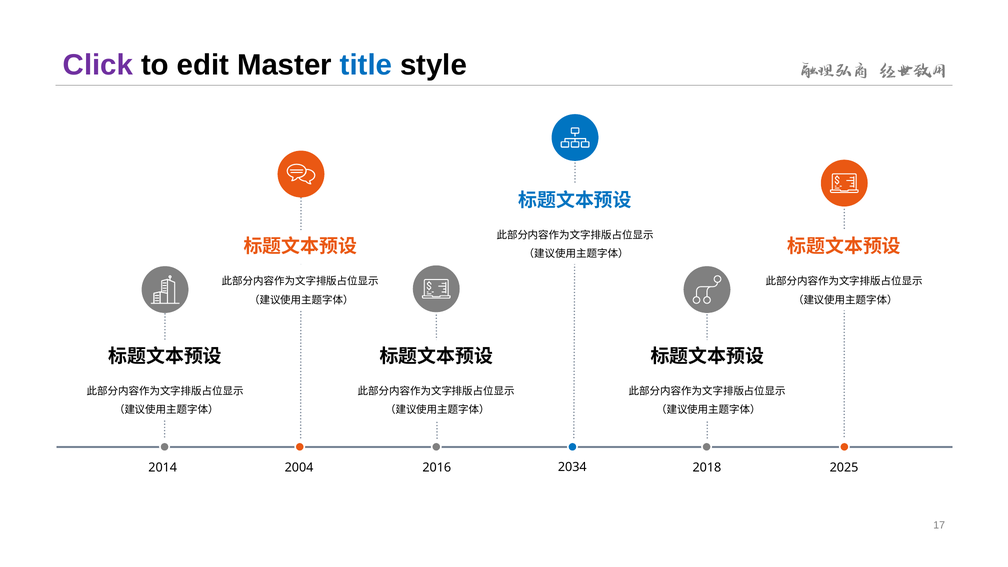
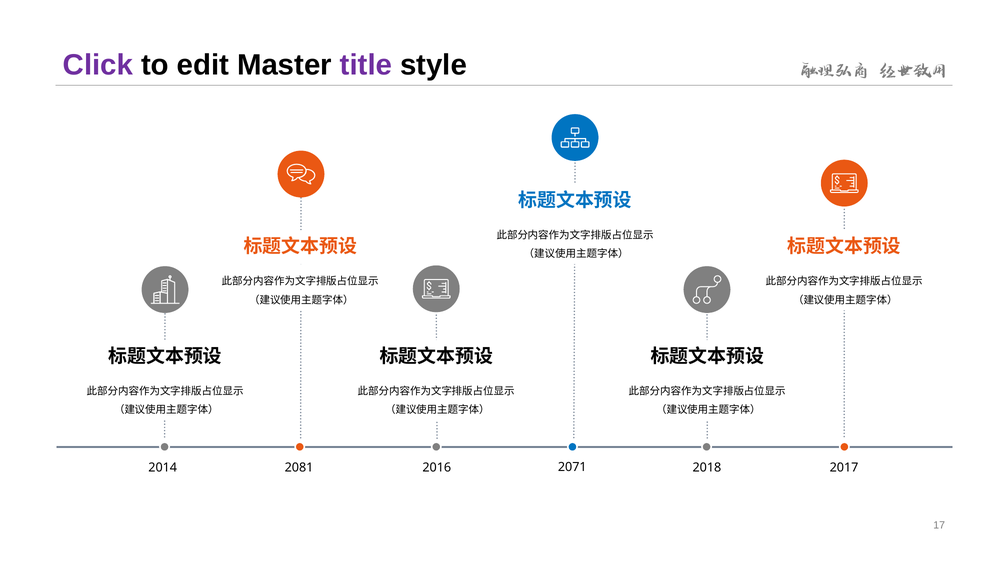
title colour: blue -> purple
2004: 2004 -> 2081
2034: 2034 -> 2071
2025: 2025 -> 2017
